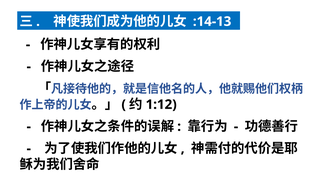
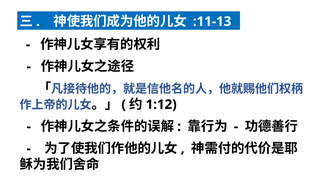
:14-13: :14-13 -> :11-13
